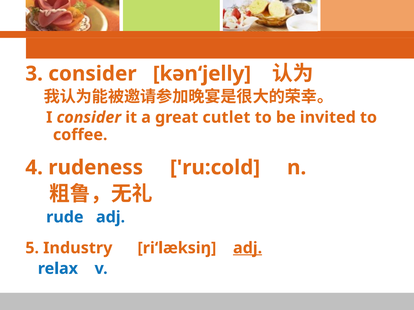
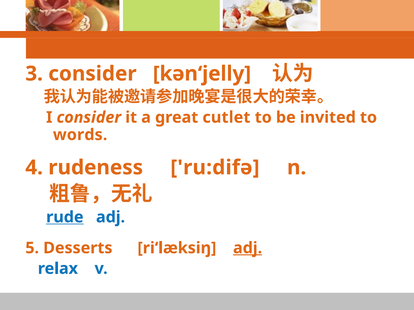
coffee: coffee -> words
ru:cold: ru:cold -> ru:difə
rude underline: none -> present
Industry: Industry -> Desserts
